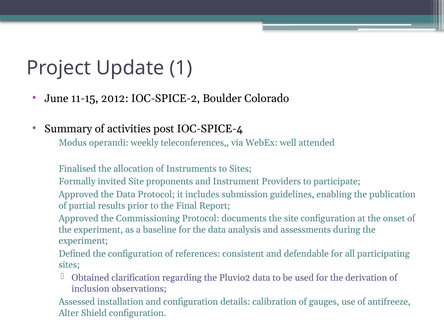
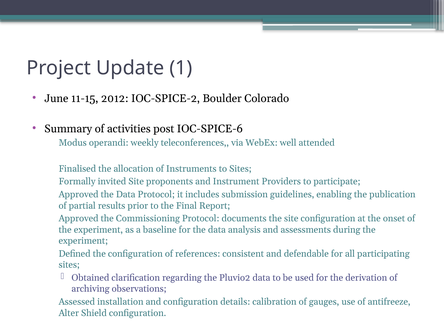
IOC-SPICE-4: IOC-SPICE-4 -> IOC-SPICE-6
inclusion: inclusion -> archiving
